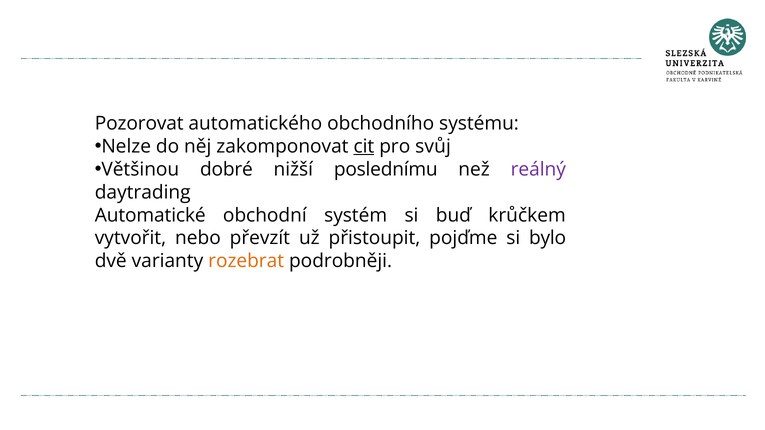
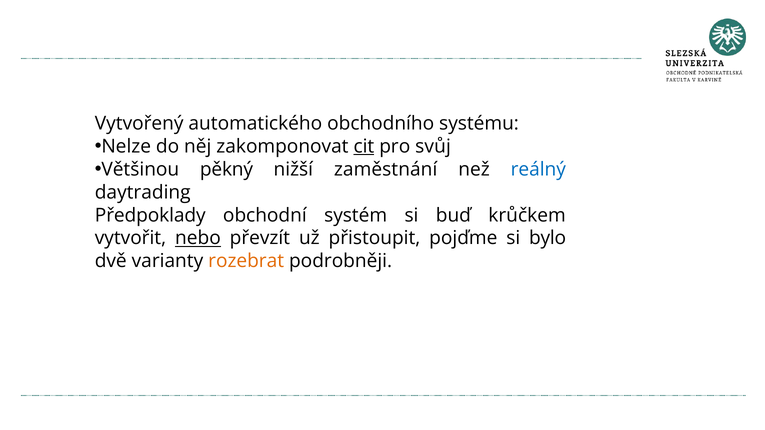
Pozorovat: Pozorovat -> Vytvořený
dobré: dobré -> pěkný
poslednímu: poslednímu -> zaměstnání
reálný colour: purple -> blue
Automatické: Automatické -> Předpoklady
nebo underline: none -> present
